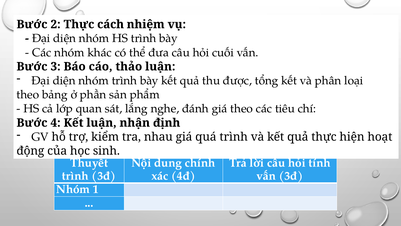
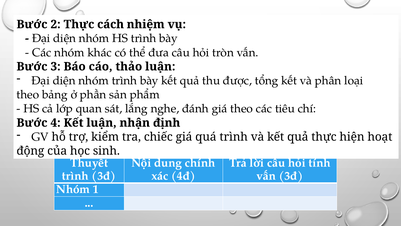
cuối: cuối -> tròn
nhau: nhau -> chiếc
